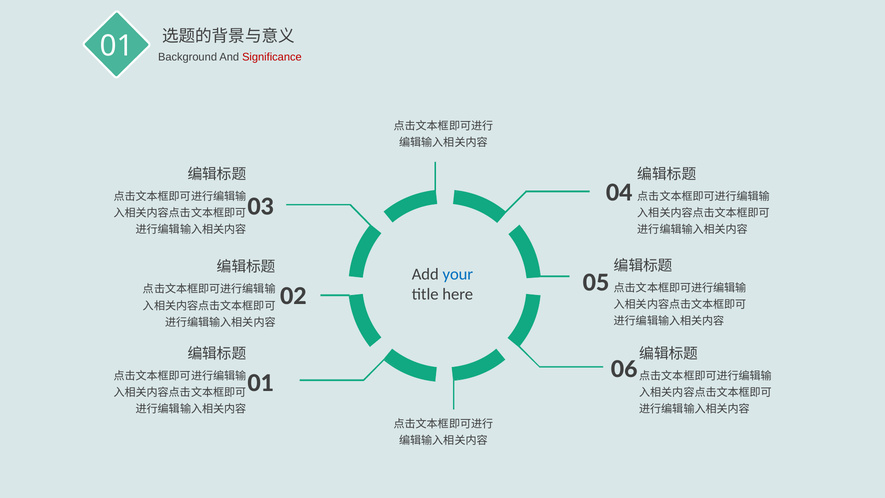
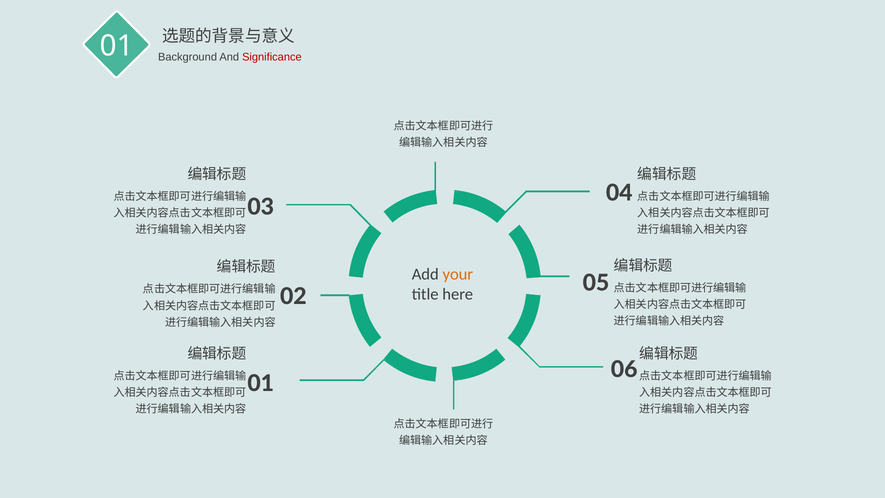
your colour: blue -> orange
